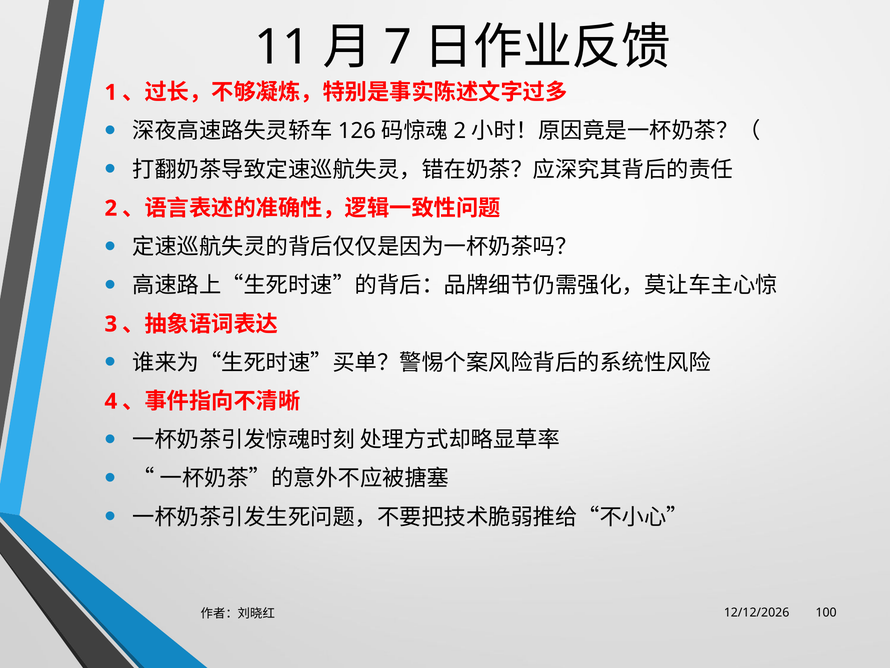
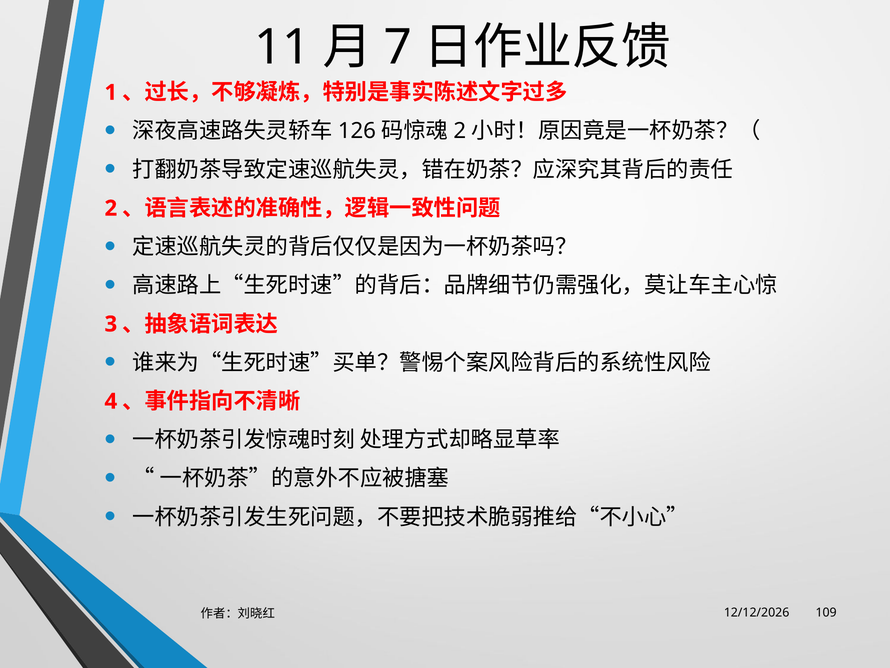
100: 100 -> 109
